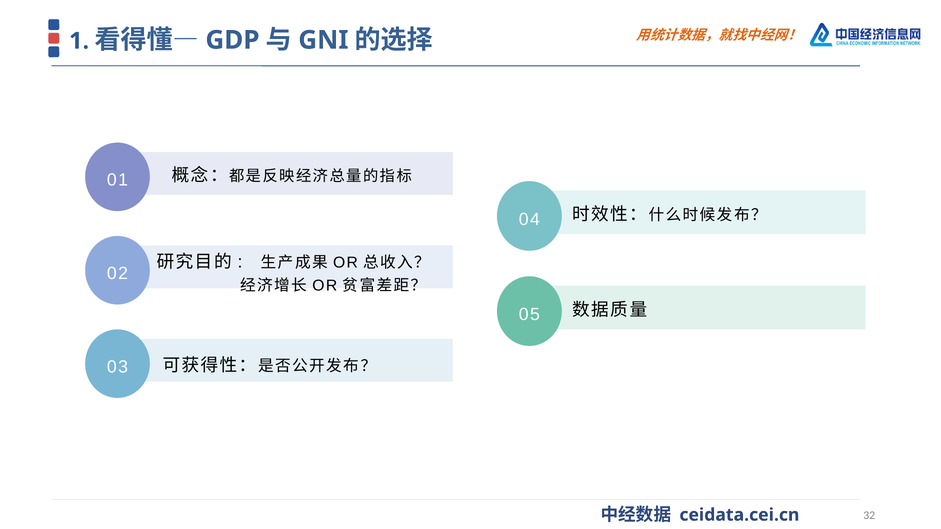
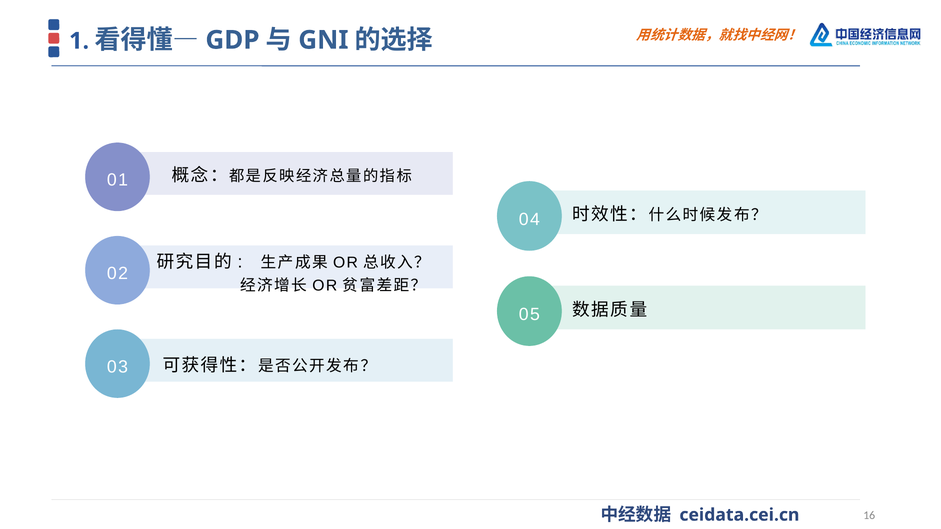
32: 32 -> 16
